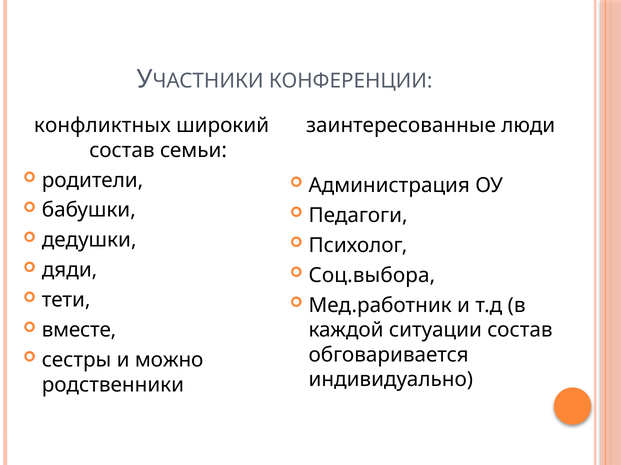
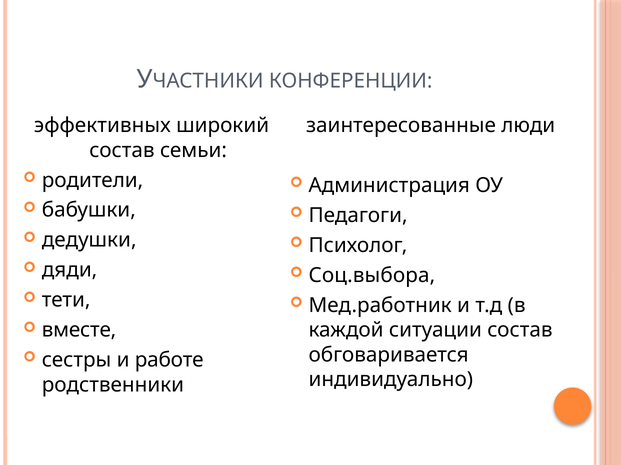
конфликтных: конфликтных -> эффективных
можно: можно -> работе
